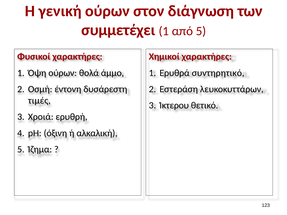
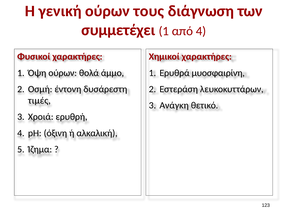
στον: στον -> τους
από 5: 5 -> 4
συντηρητικό: συντηρητικό -> μυοσφαιρίνη
Ίκτερου: Ίκτερου -> Ανάγκη
